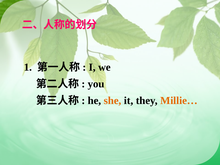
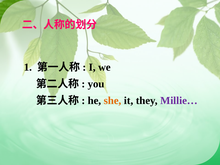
Millie… colour: orange -> purple
